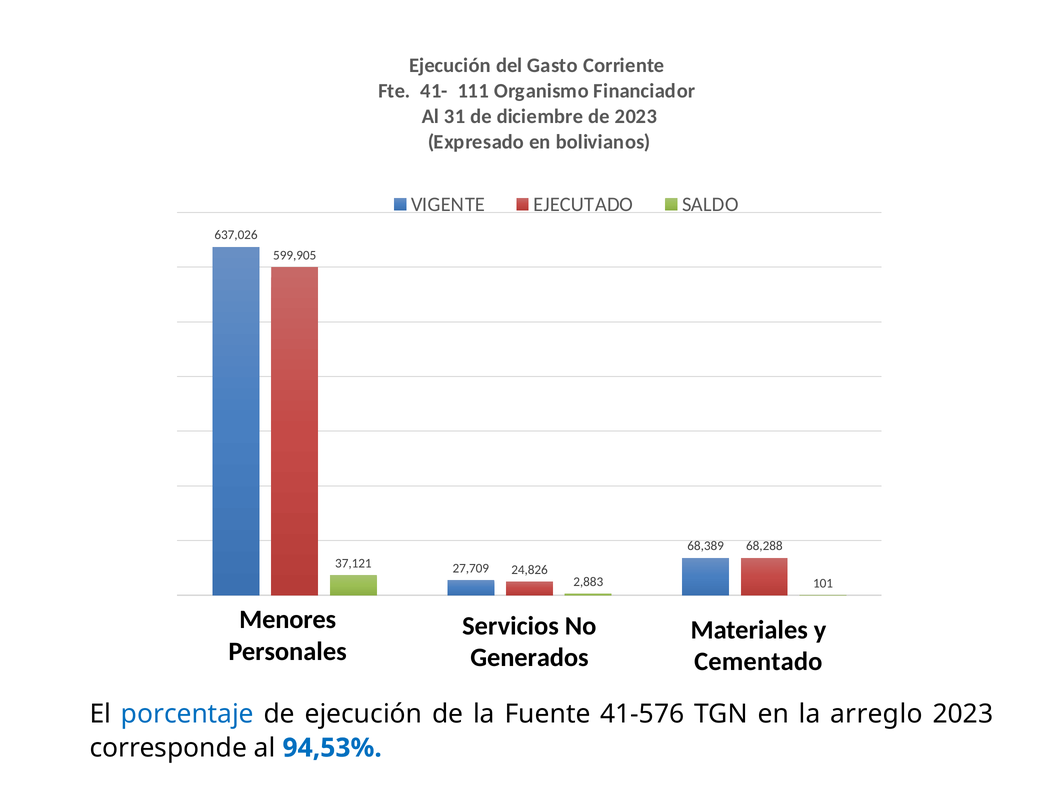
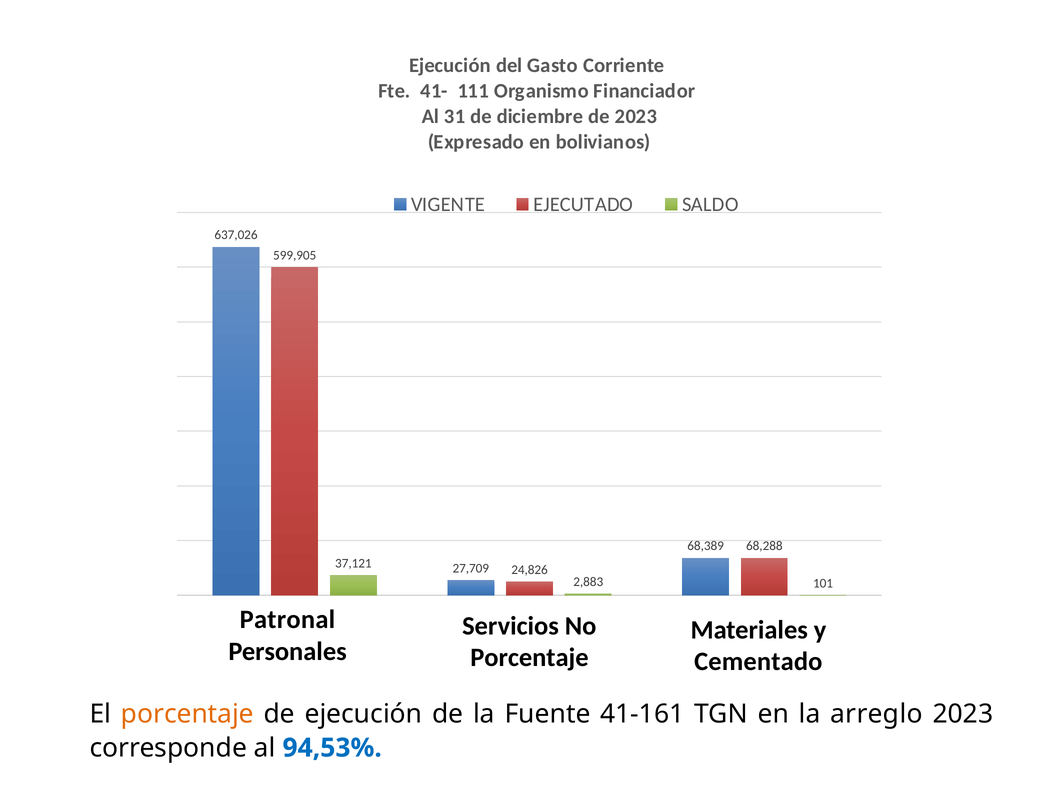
Menores: Menores -> Patronal
Generados at (529, 658): Generados -> Porcentaje
porcentaje at (187, 714) colour: blue -> orange
41-576: 41-576 -> 41-161
